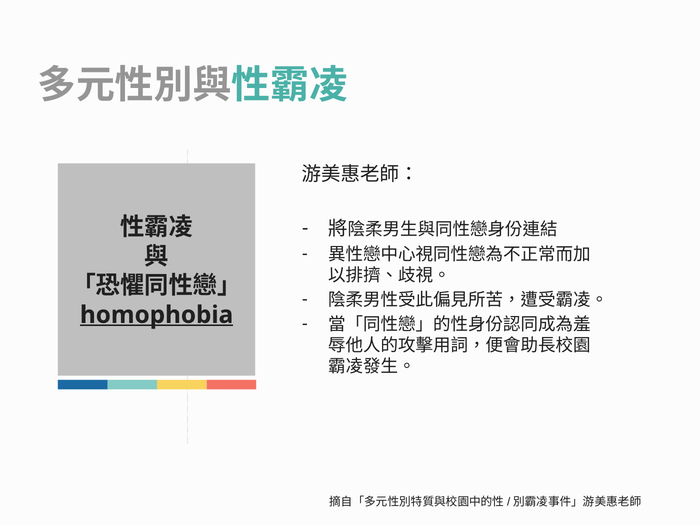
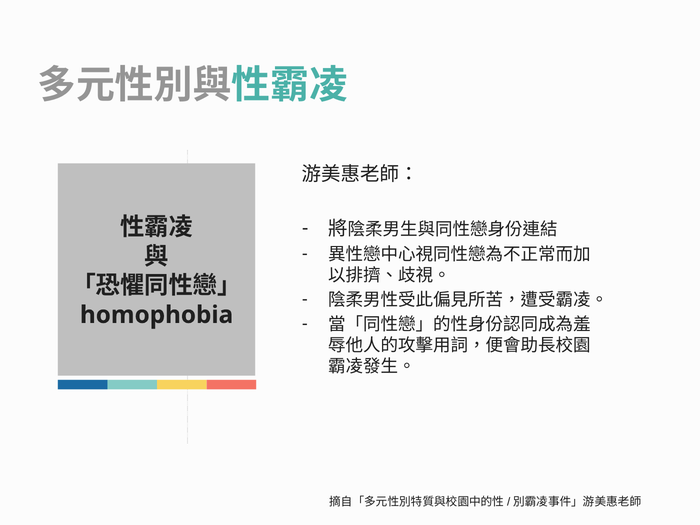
homophobia underline: present -> none
